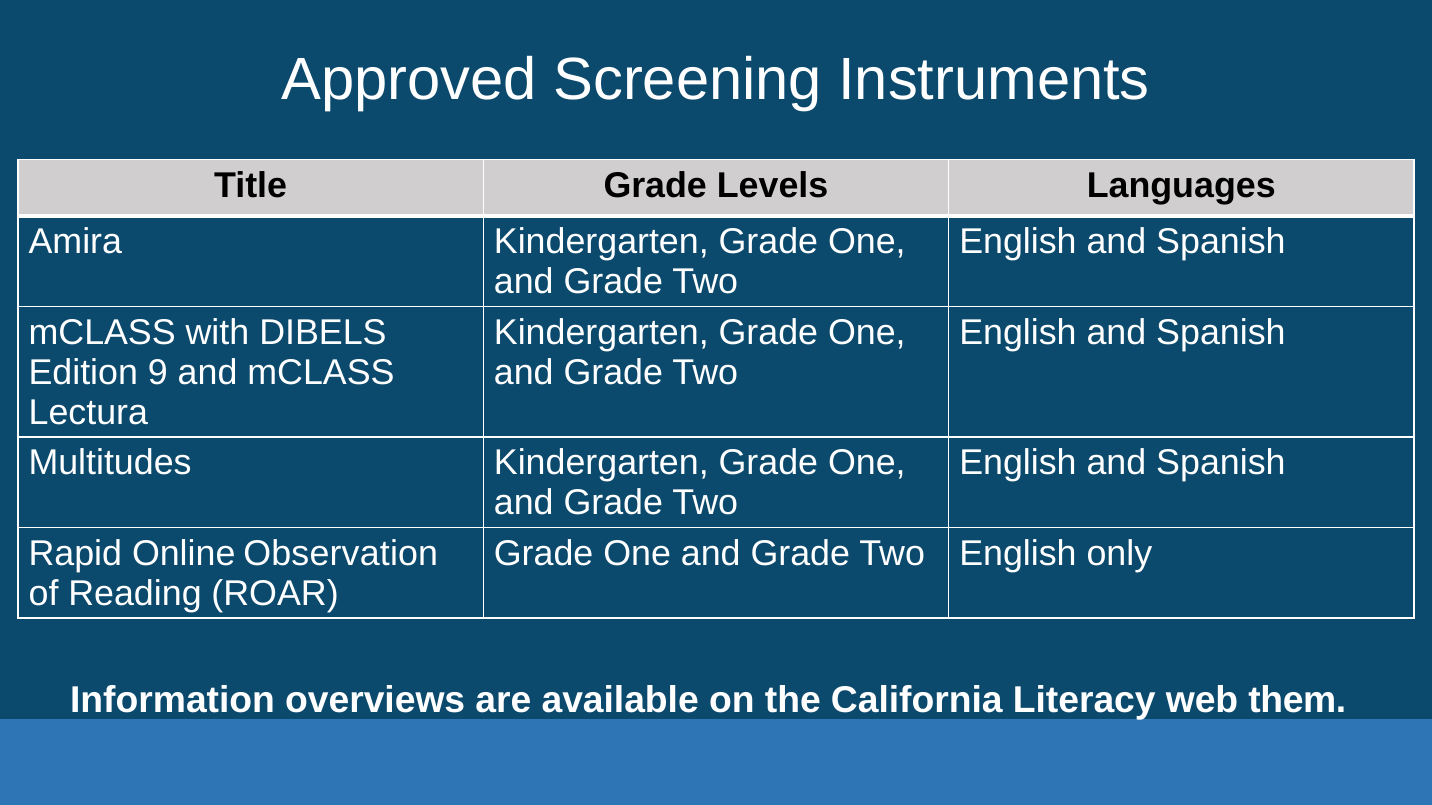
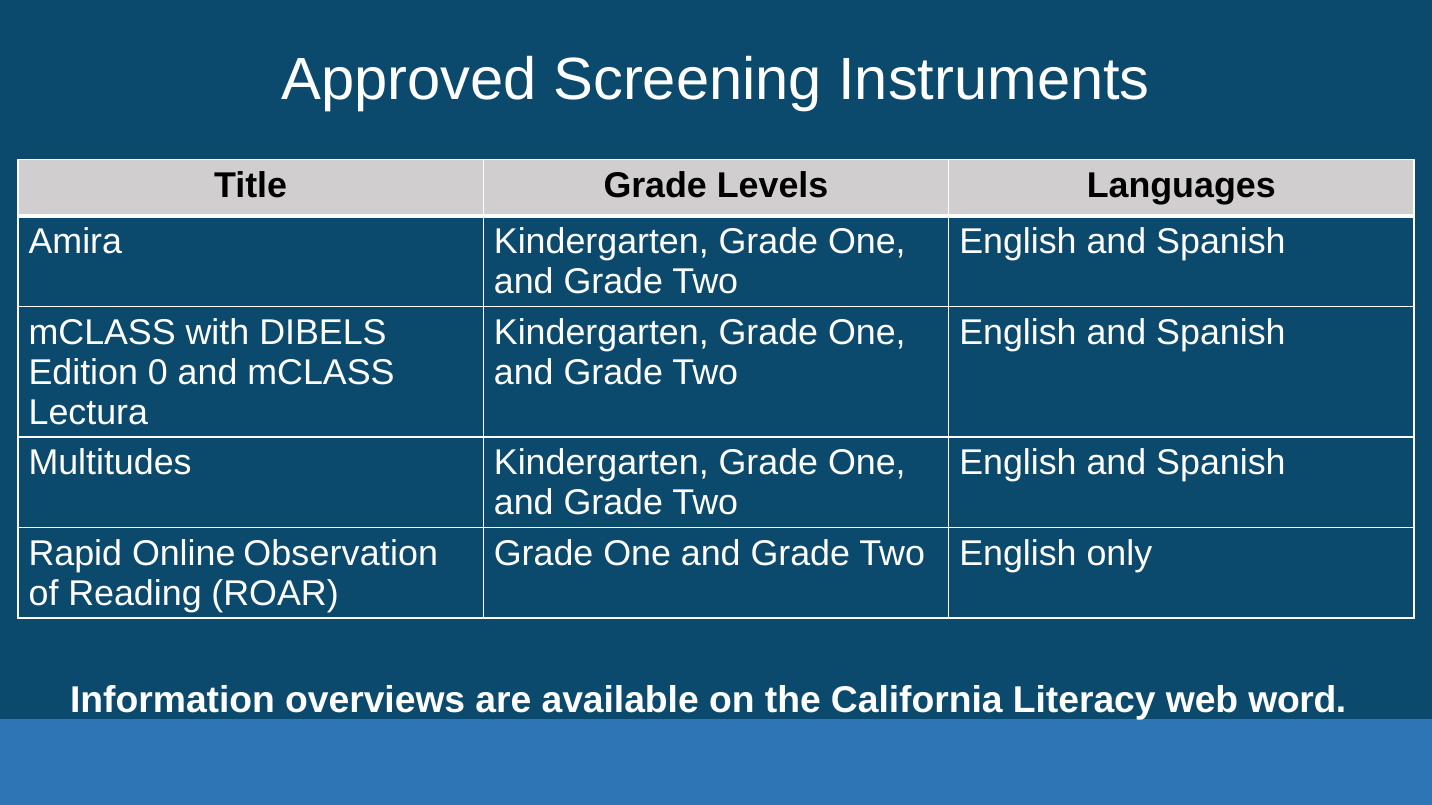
9: 9 -> 0
them: them -> word
